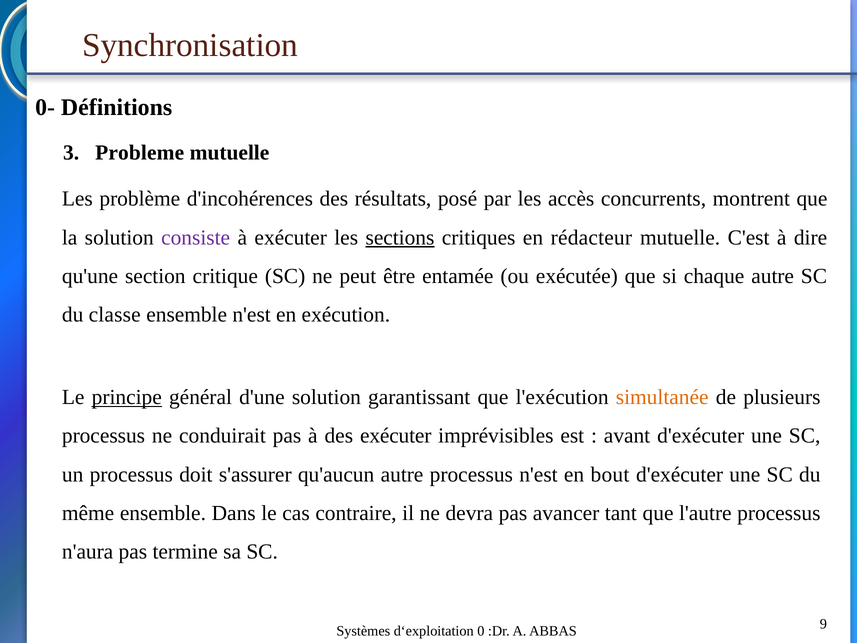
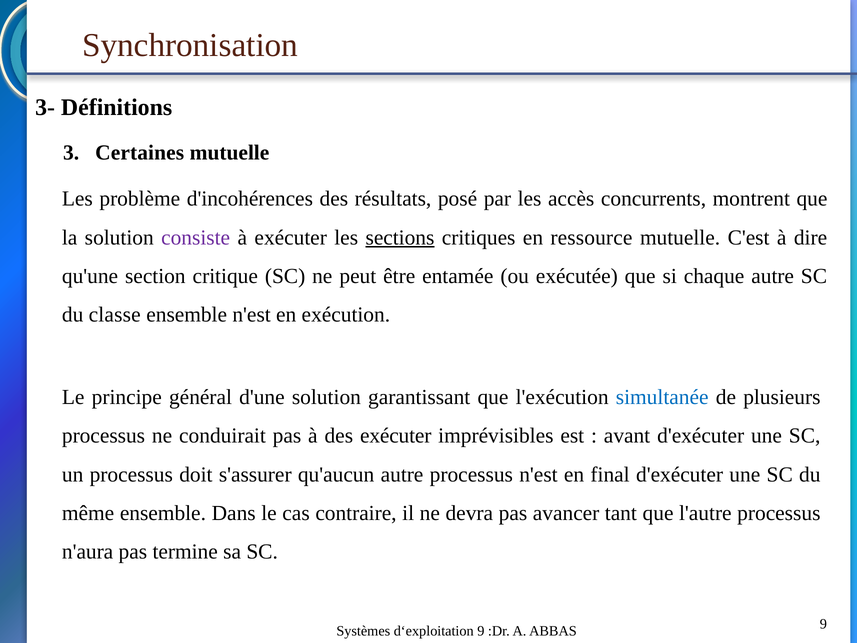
0-: 0- -> 3-
Probleme: Probleme -> Certaines
rédacteur: rédacteur -> ressource
principe underline: present -> none
simultanée colour: orange -> blue
bout: bout -> final
d‘exploitation 0: 0 -> 9
